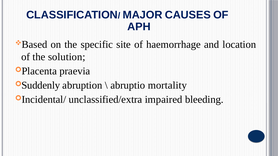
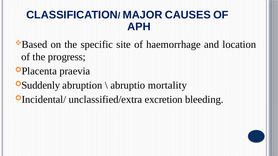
solution: solution -> progress
impaired: impaired -> excretion
